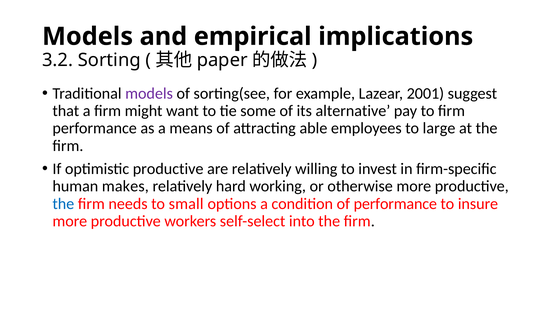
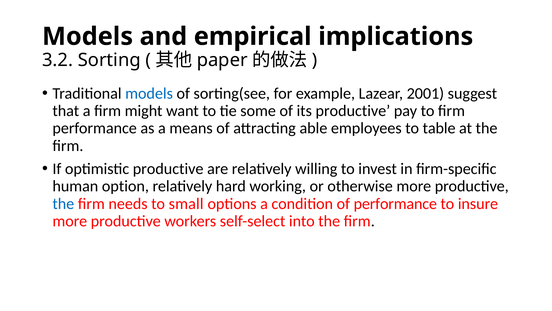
models at (149, 93) colour: purple -> blue
its alternative: alternative -> productive
large: large -> table
makes: makes -> option
